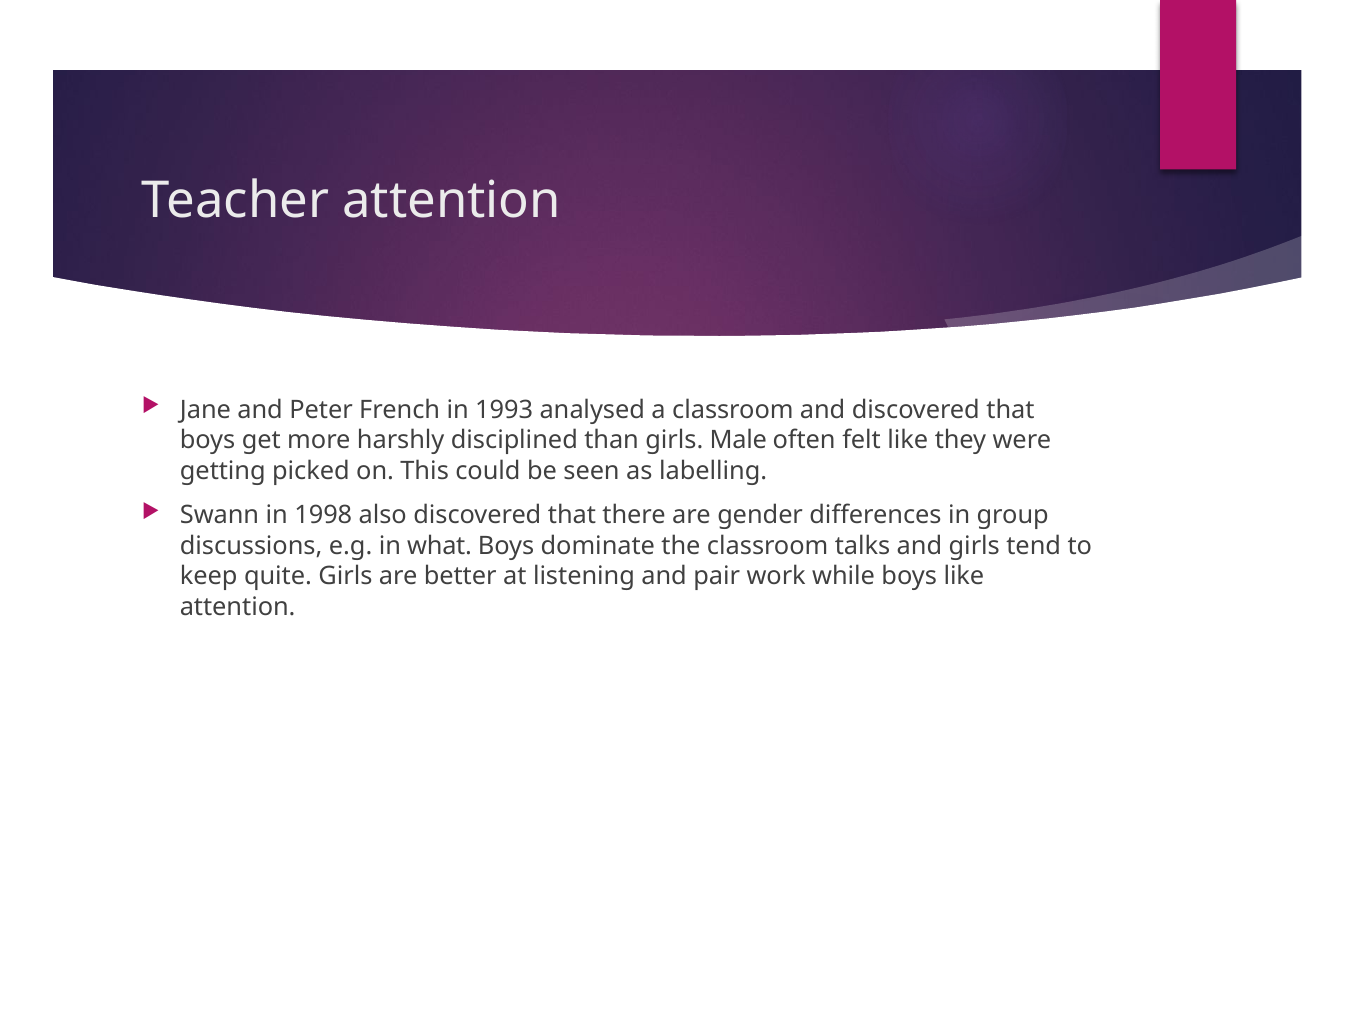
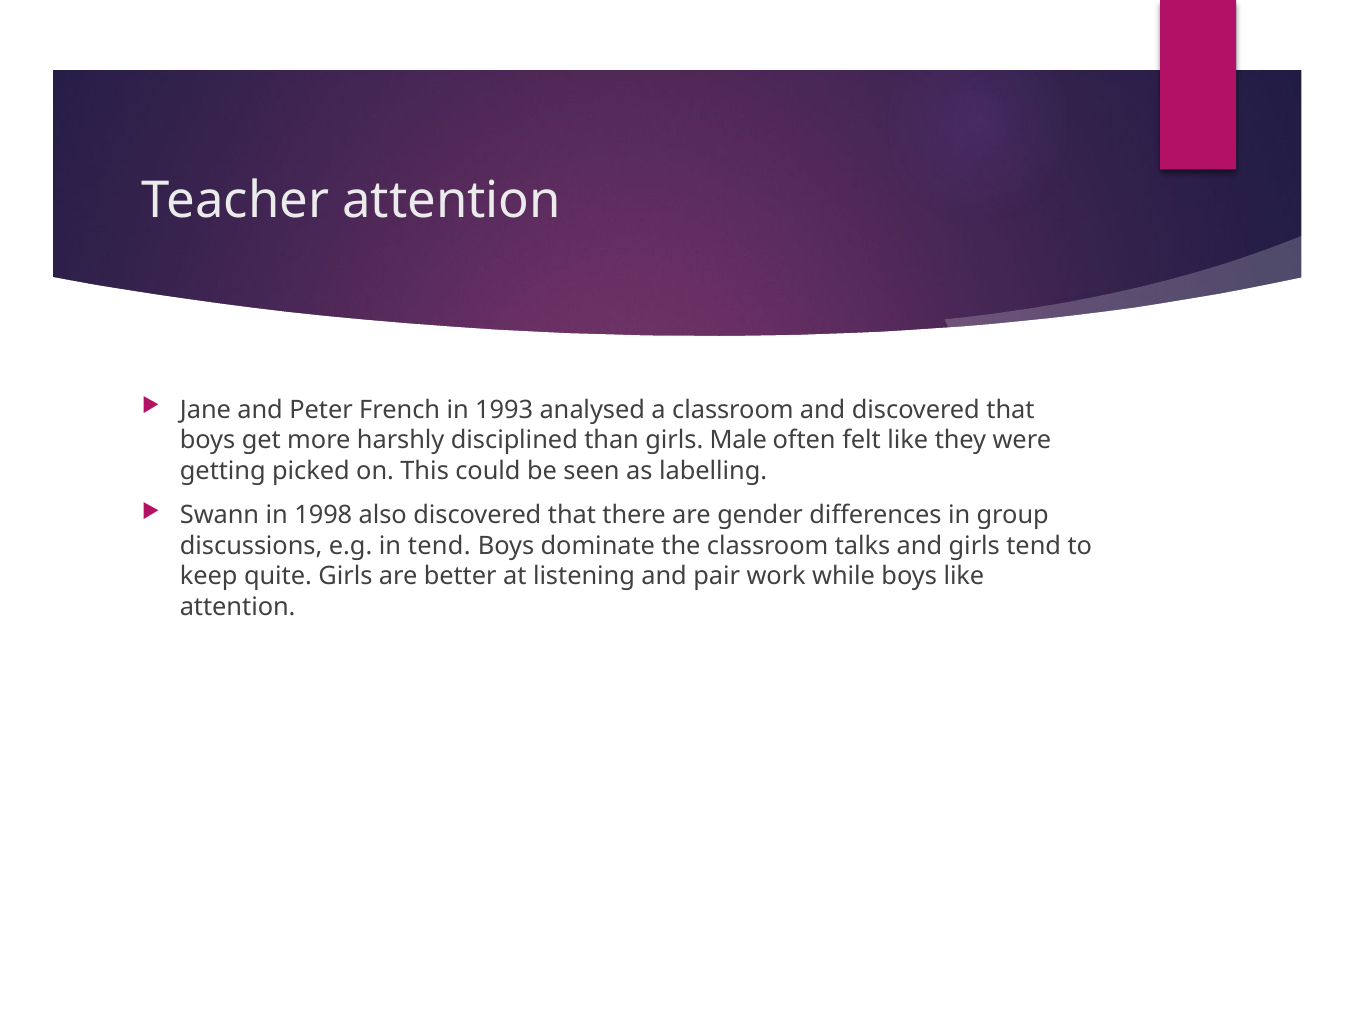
in what: what -> tend
